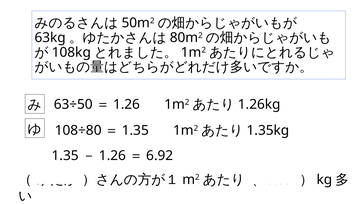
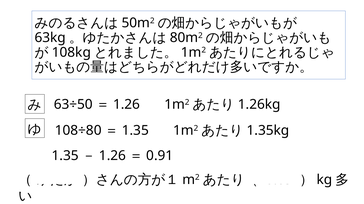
6.92: 6.92 -> 0.91
